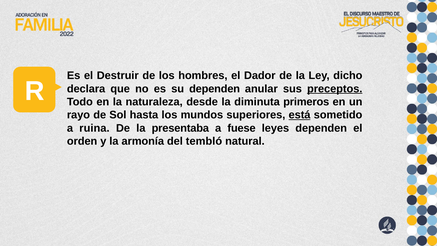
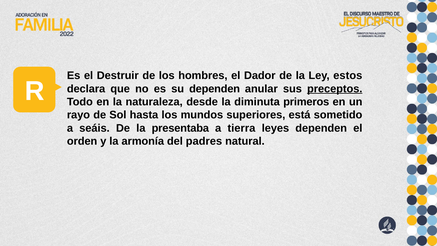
dicho: dicho -> estos
está underline: present -> none
ruina: ruina -> seáis
fuese: fuese -> tierra
tembló: tembló -> padres
